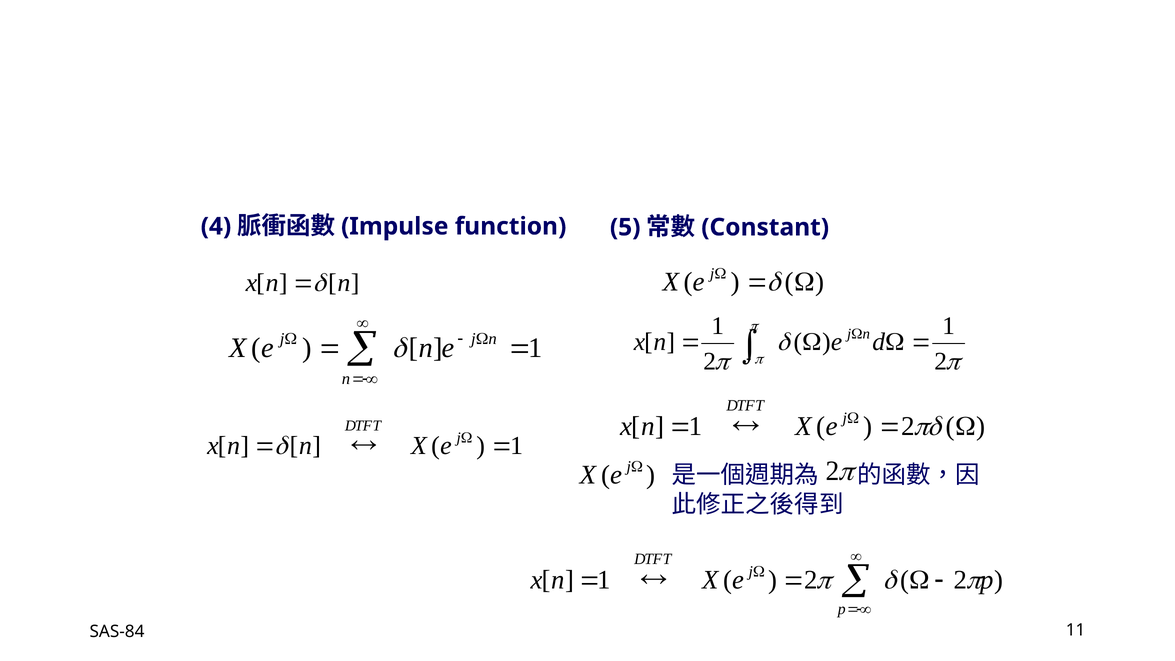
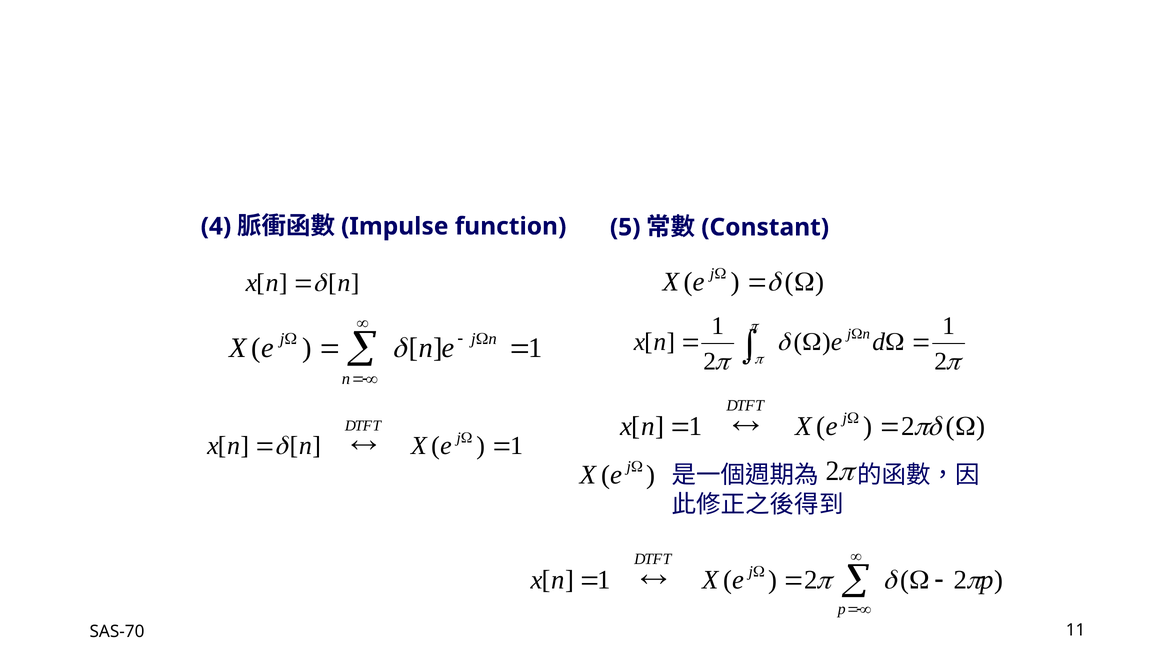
SAS-84: SAS-84 -> SAS-70
